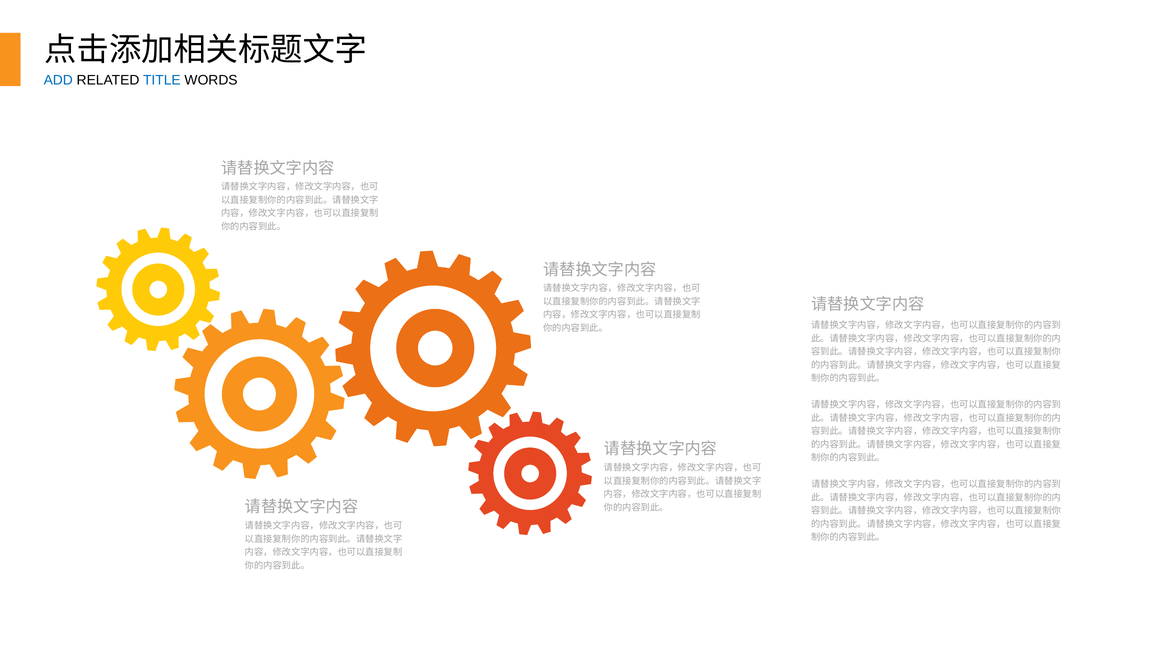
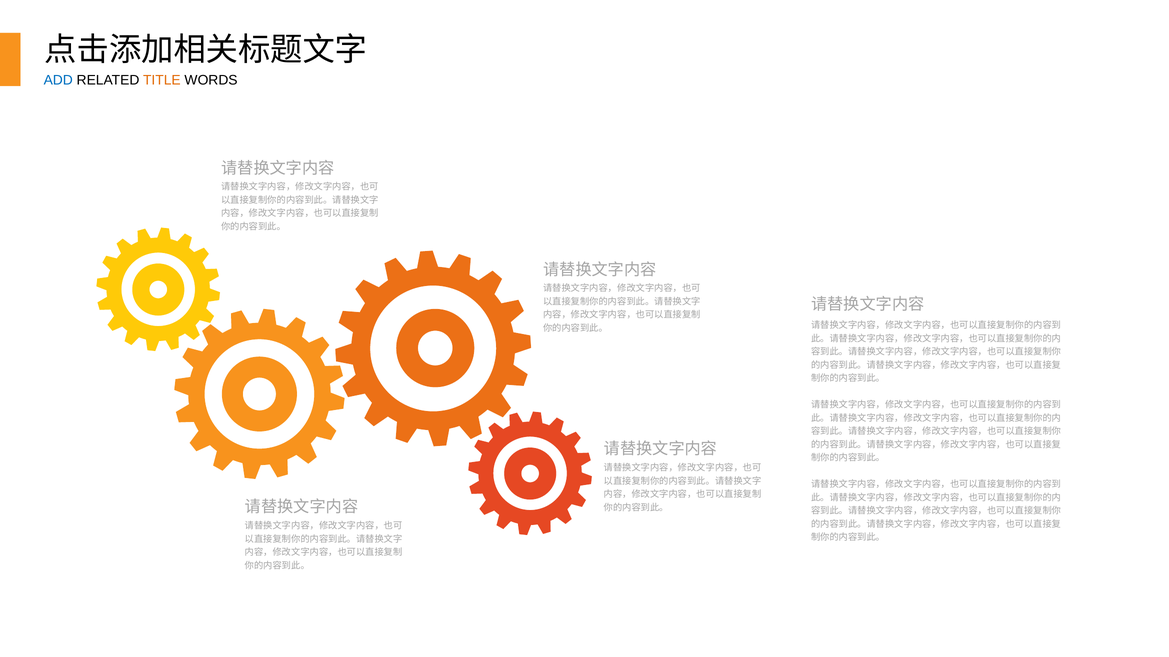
TITLE colour: blue -> orange
